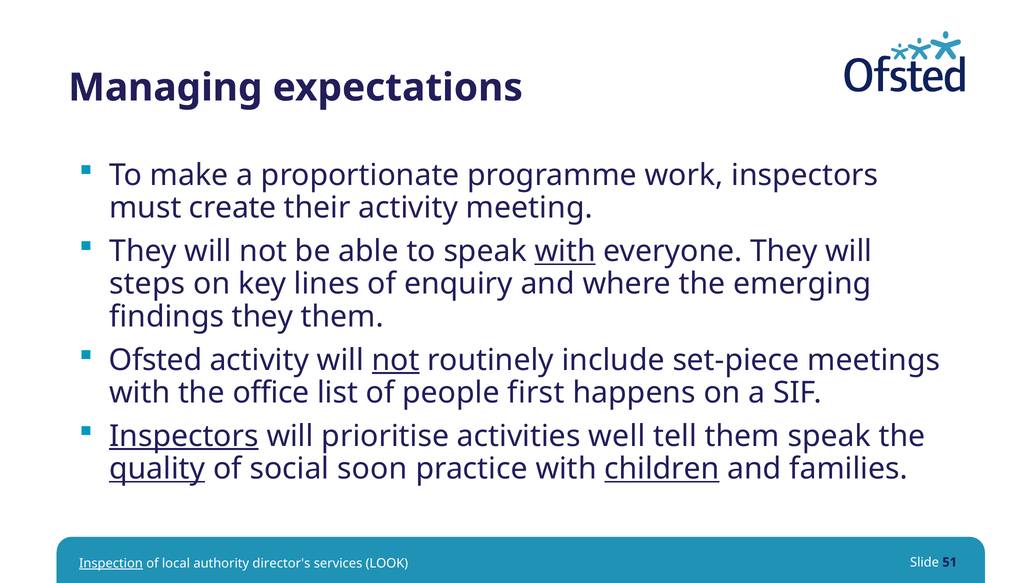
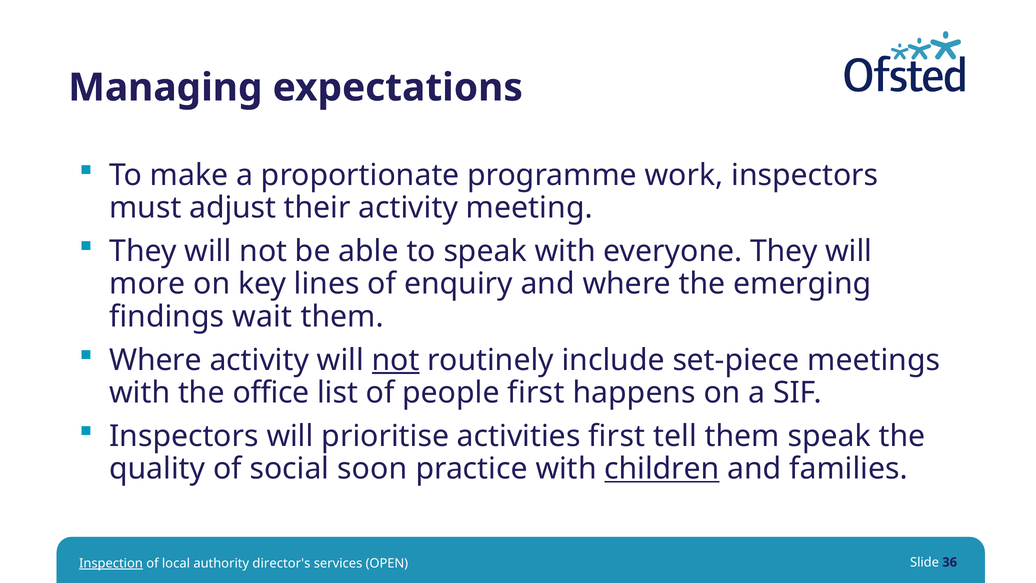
create: create -> adjust
with at (565, 251) underline: present -> none
steps: steps -> more
findings they: they -> wait
Ofsted at (156, 360): Ofsted -> Where
Inspectors at (184, 436) underline: present -> none
activities well: well -> first
quality underline: present -> none
LOOK: LOOK -> OPEN
51: 51 -> 36
